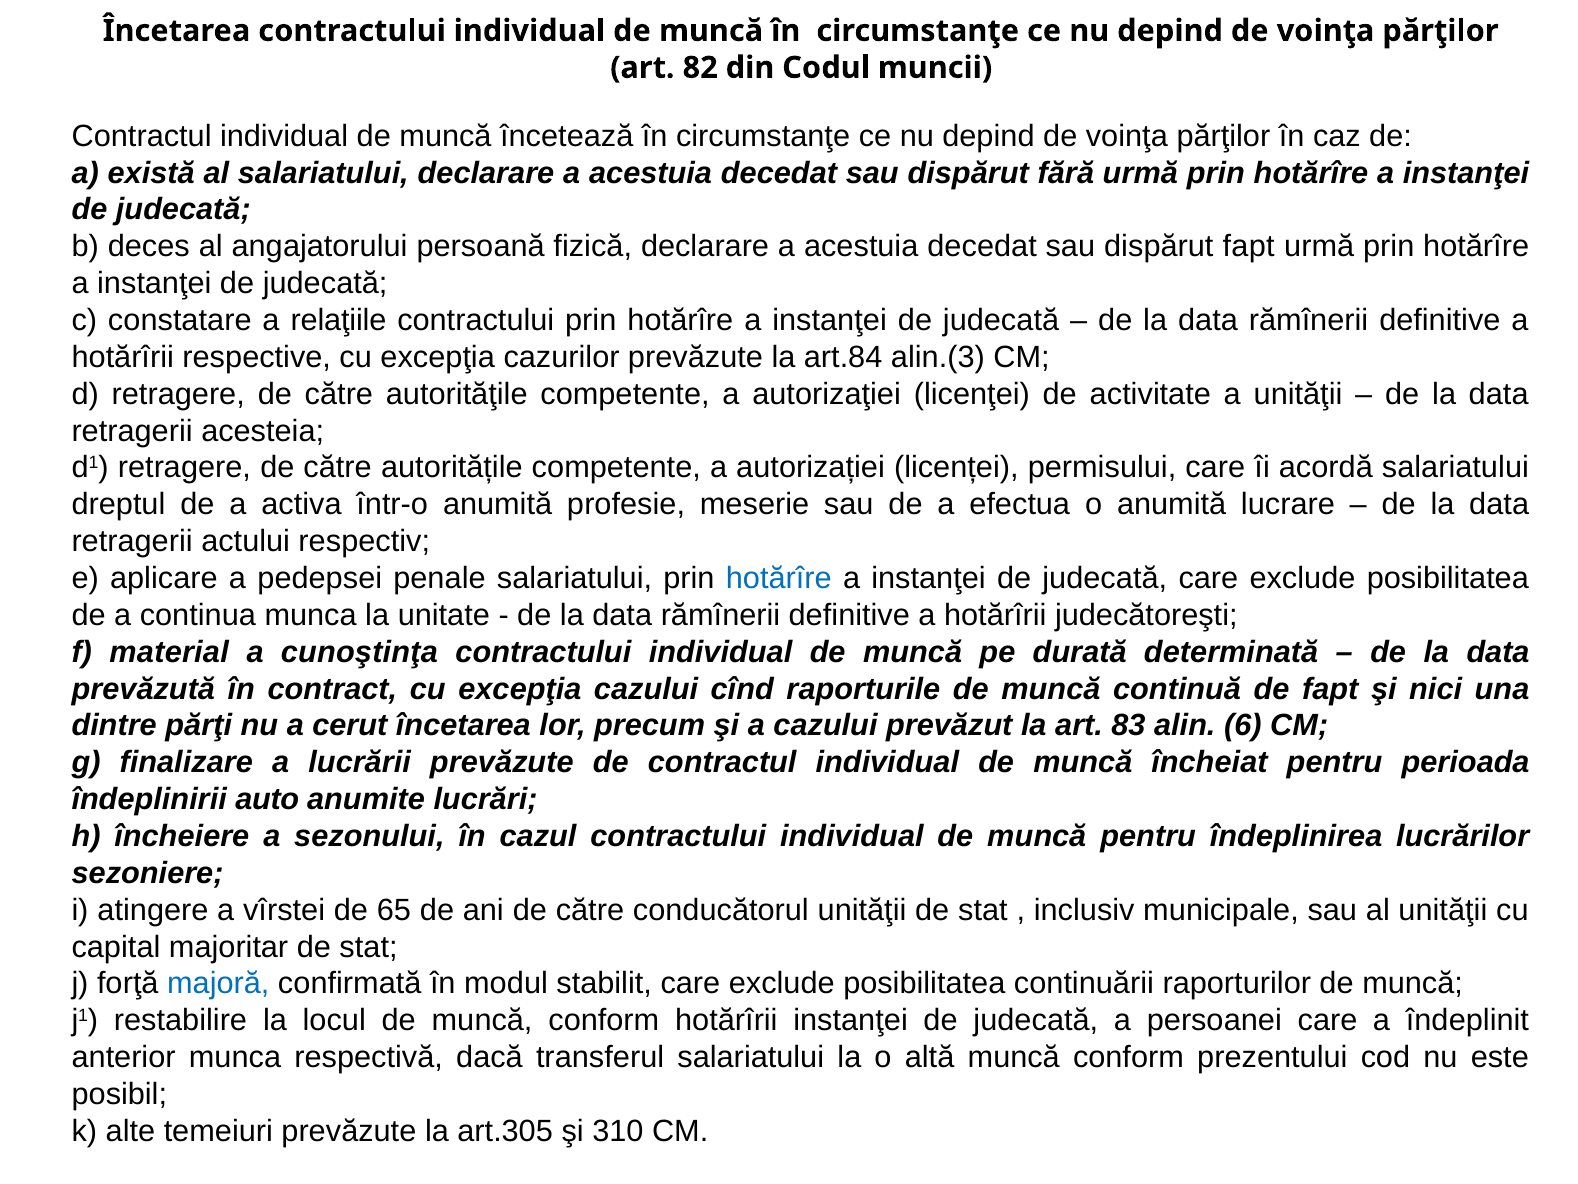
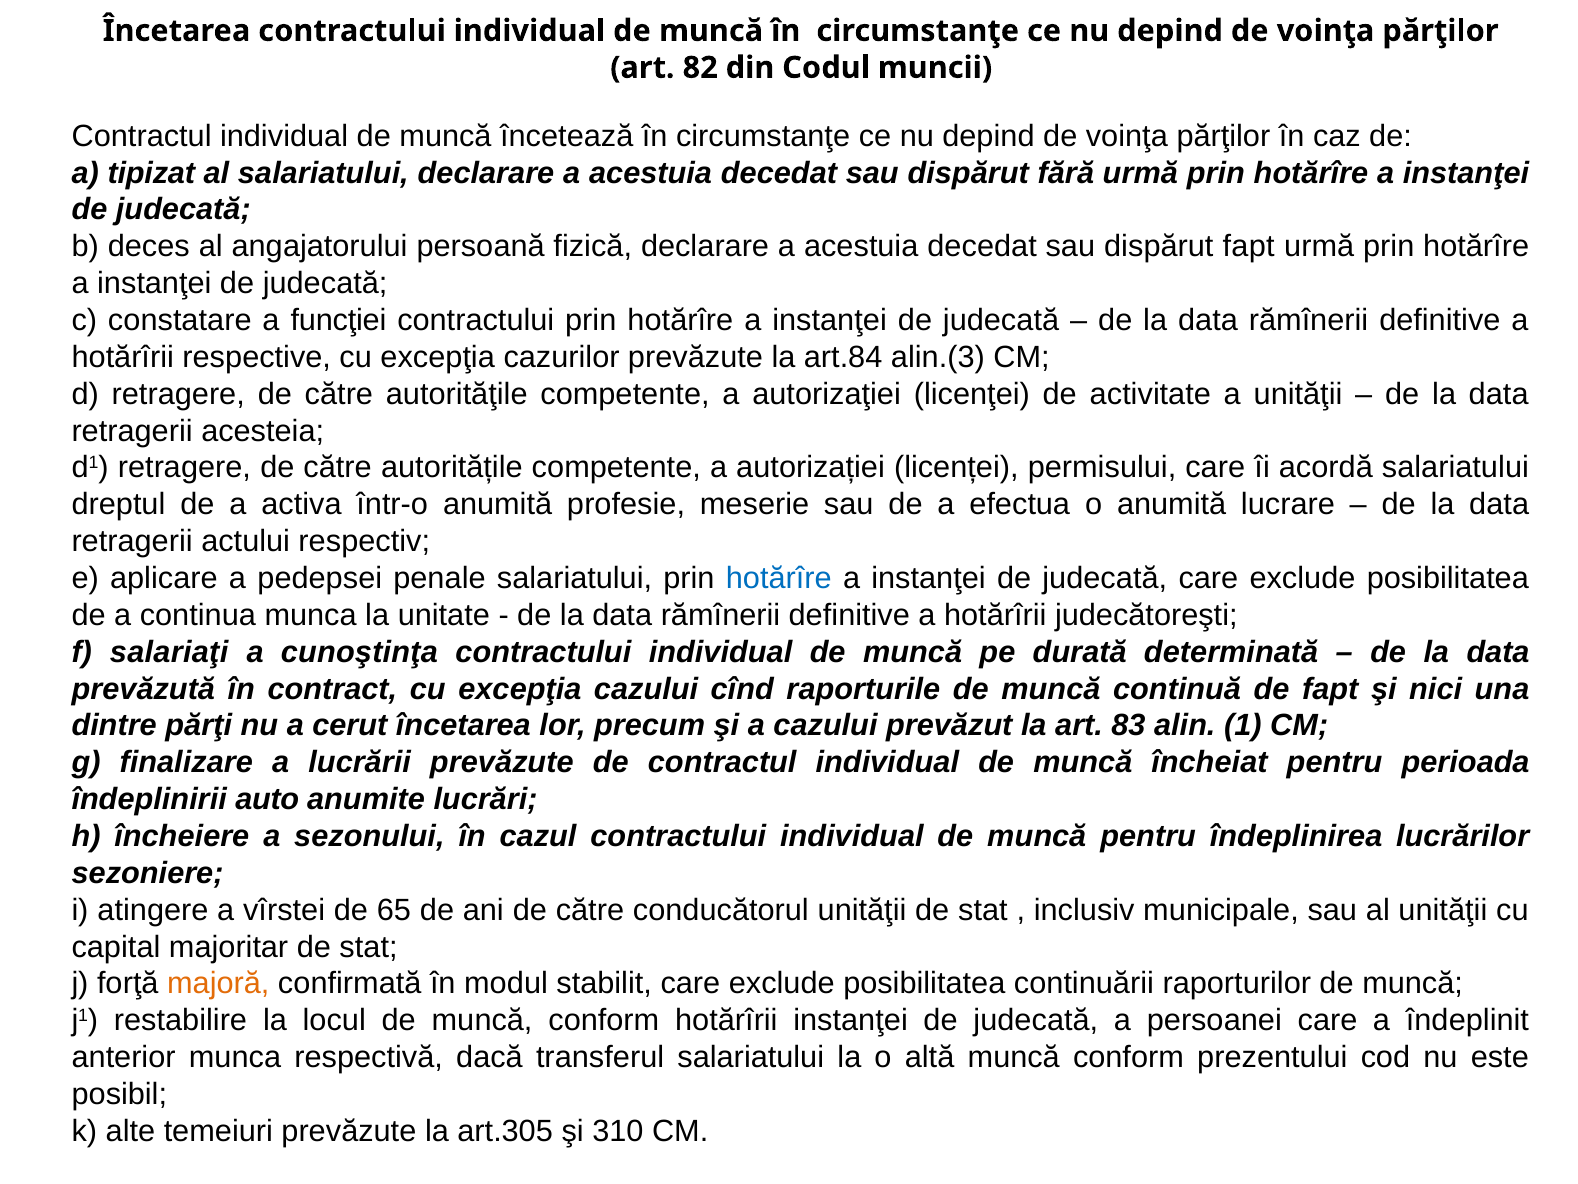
există: există -> tipizat
relaţiile: relaţiile -> funcţiei
material: material -> salariaţi
6: 6 -> 1
majoră colour: blue -> orange
